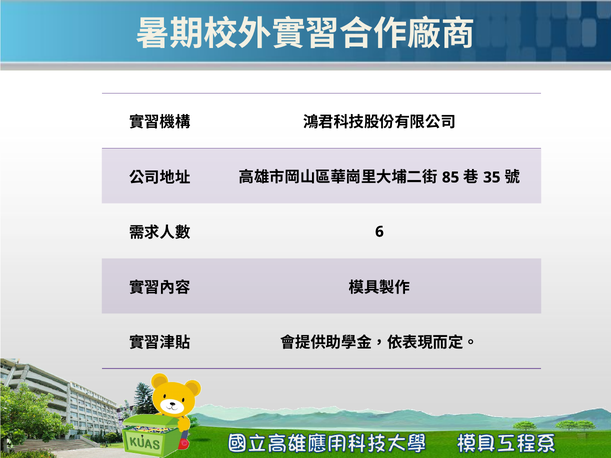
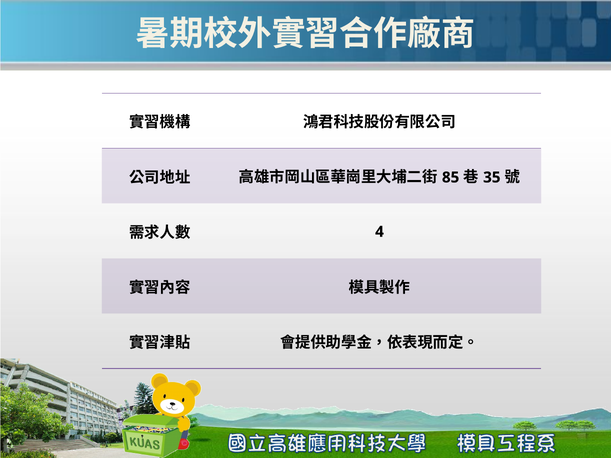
6: 6 -> 4
